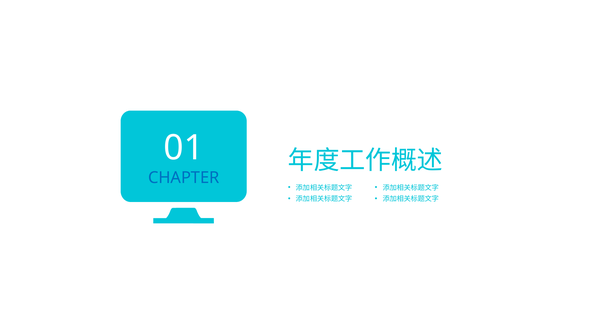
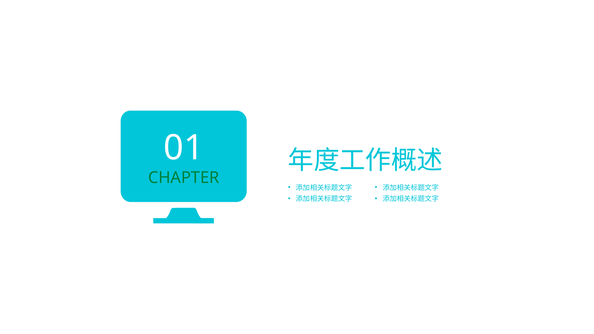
CHAPTER colour: blue -> green
